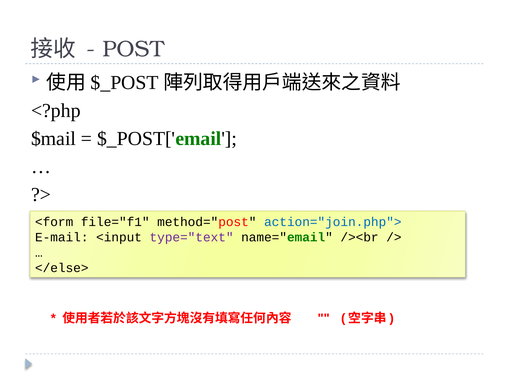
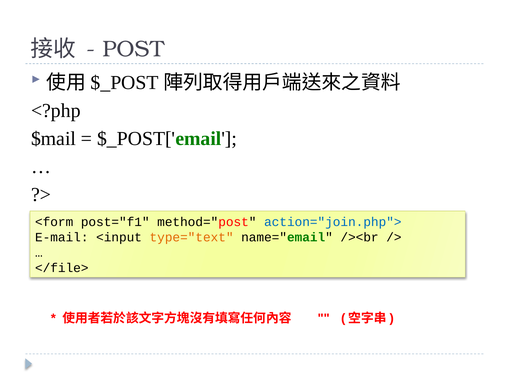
file="f1: file="f1 -> post="f1
type="text colour: purple -> orange
</else>: </else> -> </file>
